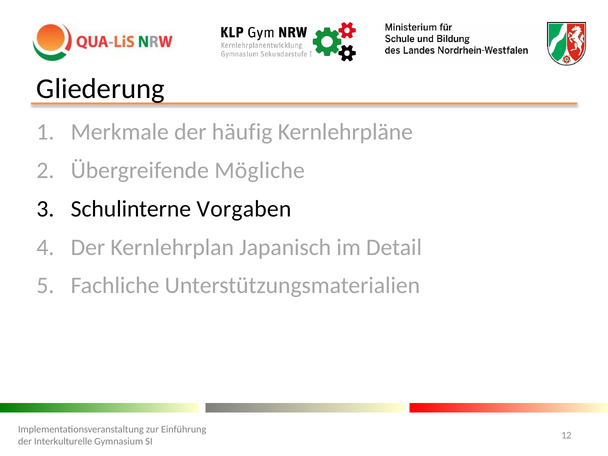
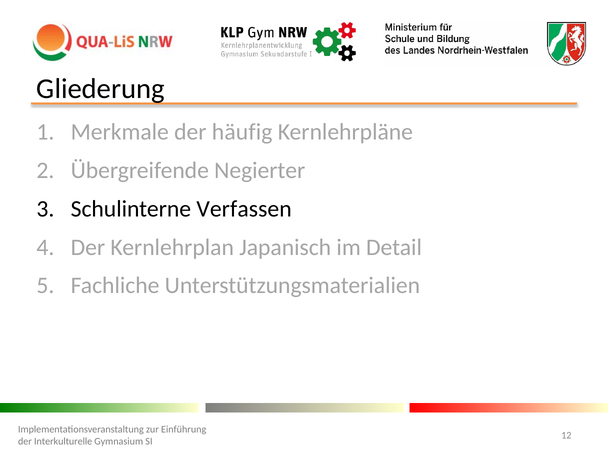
Mögliche: Mögliche -> Negierter
Vorgaben: Vorgaben -> Verfassen
